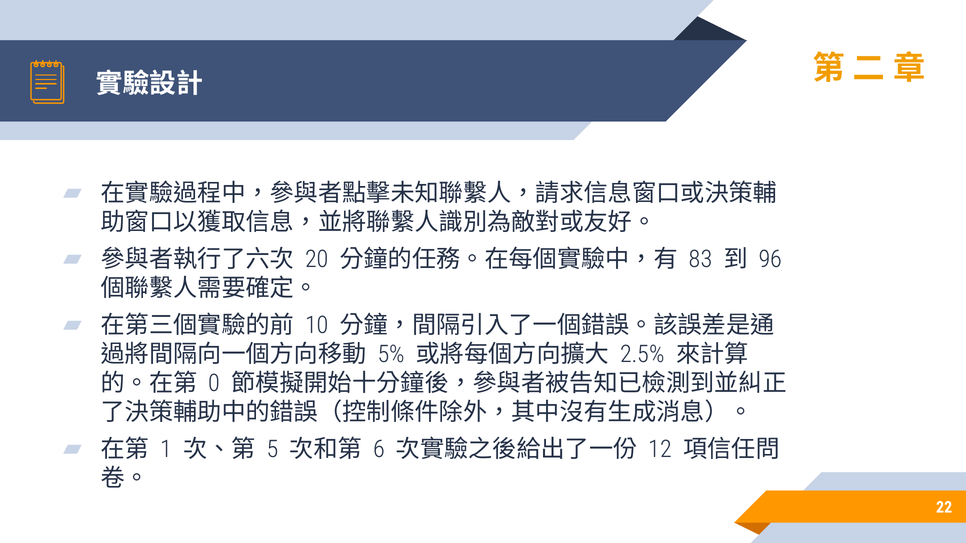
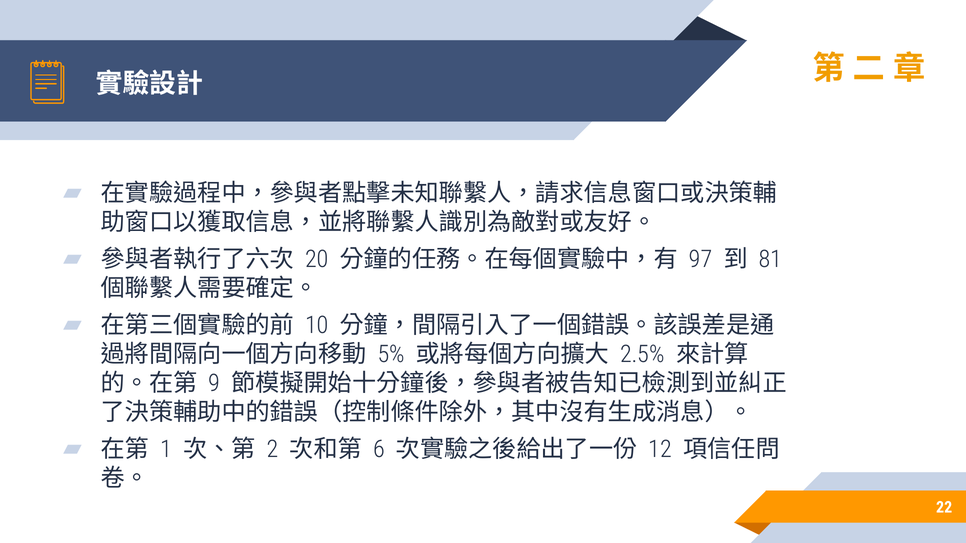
83: 83 -> 97
96: 96 -> 81
0: 0 -> 9
5: 5 -> 2
